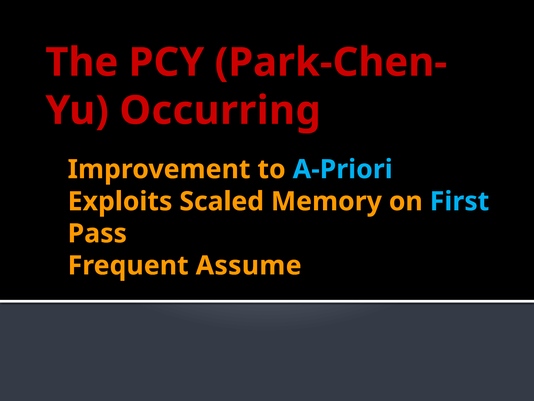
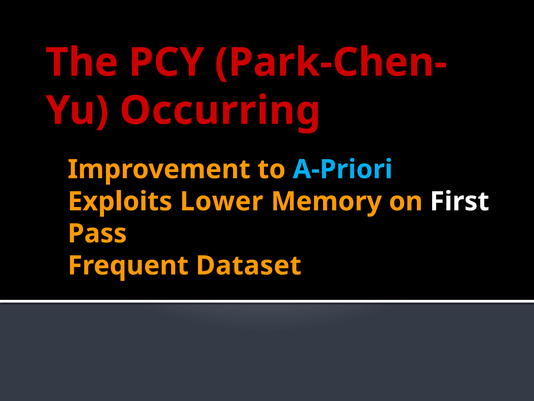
Scaled: Scaled -> Lower
First colour: light blue -> white
Assume: Assume -> Dataset
